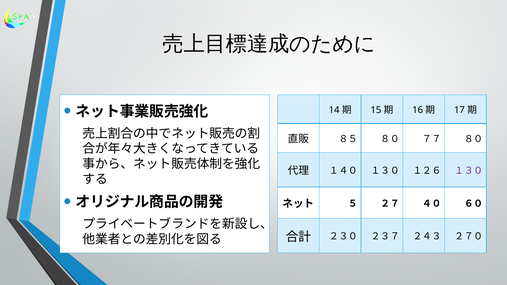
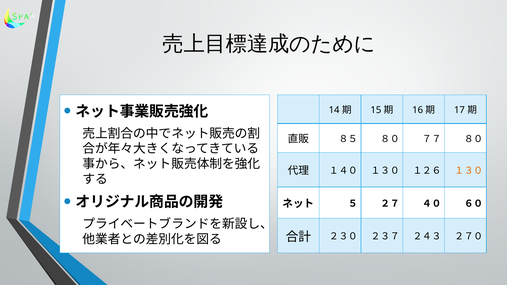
１３０ at (469, 171) colour: purple -> orange
